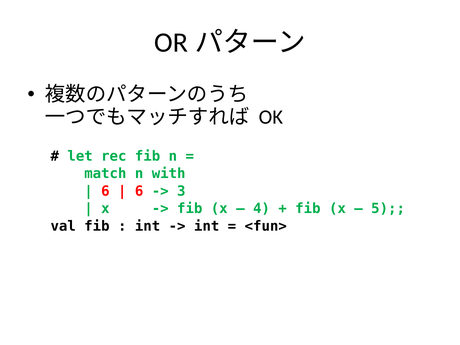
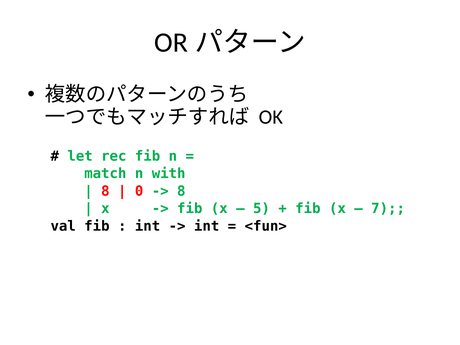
6 at (105, 191): 6 -> 8
6 at (139, 191): 6 -> 0
3 at (181, 191): 3 -> 8
4: 4 -> 5
5: 5 -> 7
